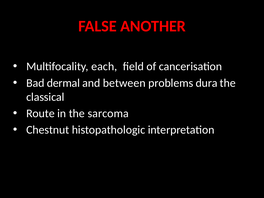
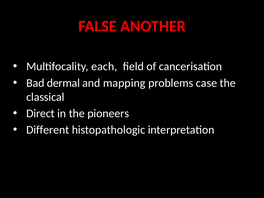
between: between -> mapping
dura: dura -> case
Route: Route -> Direct
sarcoma: sarcoma -> pioneers
Chestnut: Chestnut -> Different
